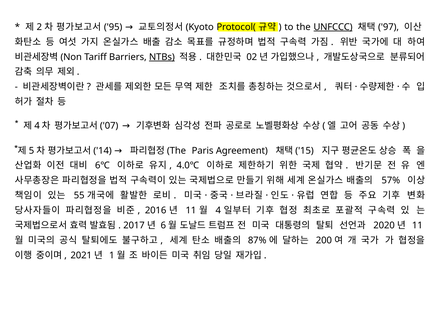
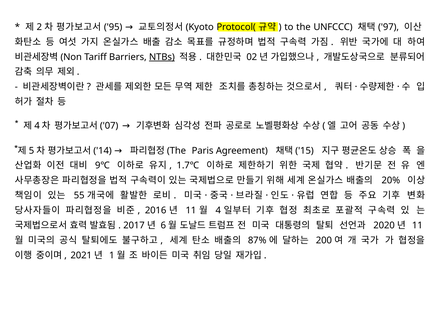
UNFCCC underline: present -> none
6℃: 6℃ -> 9℃
4.0℃: 4.0℃ -> 1.7℃
57%: 57% -> 20%
